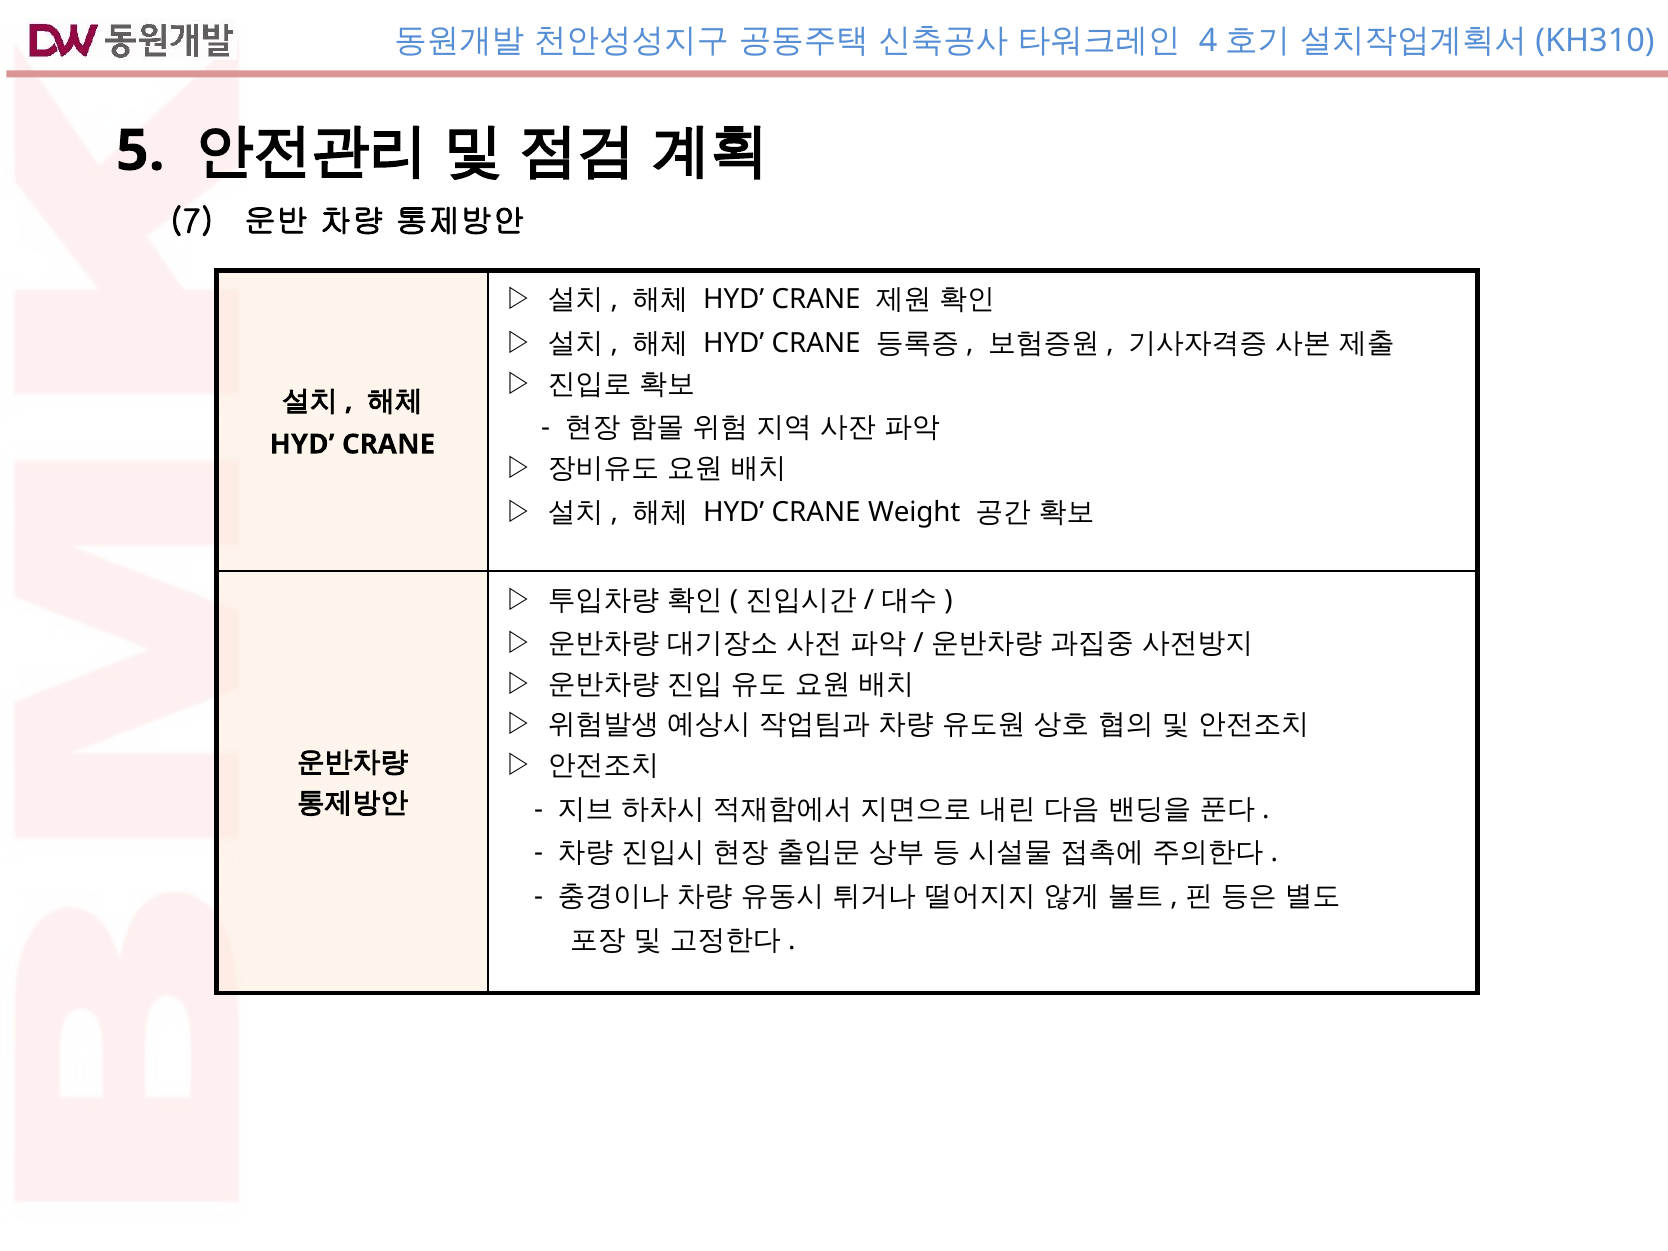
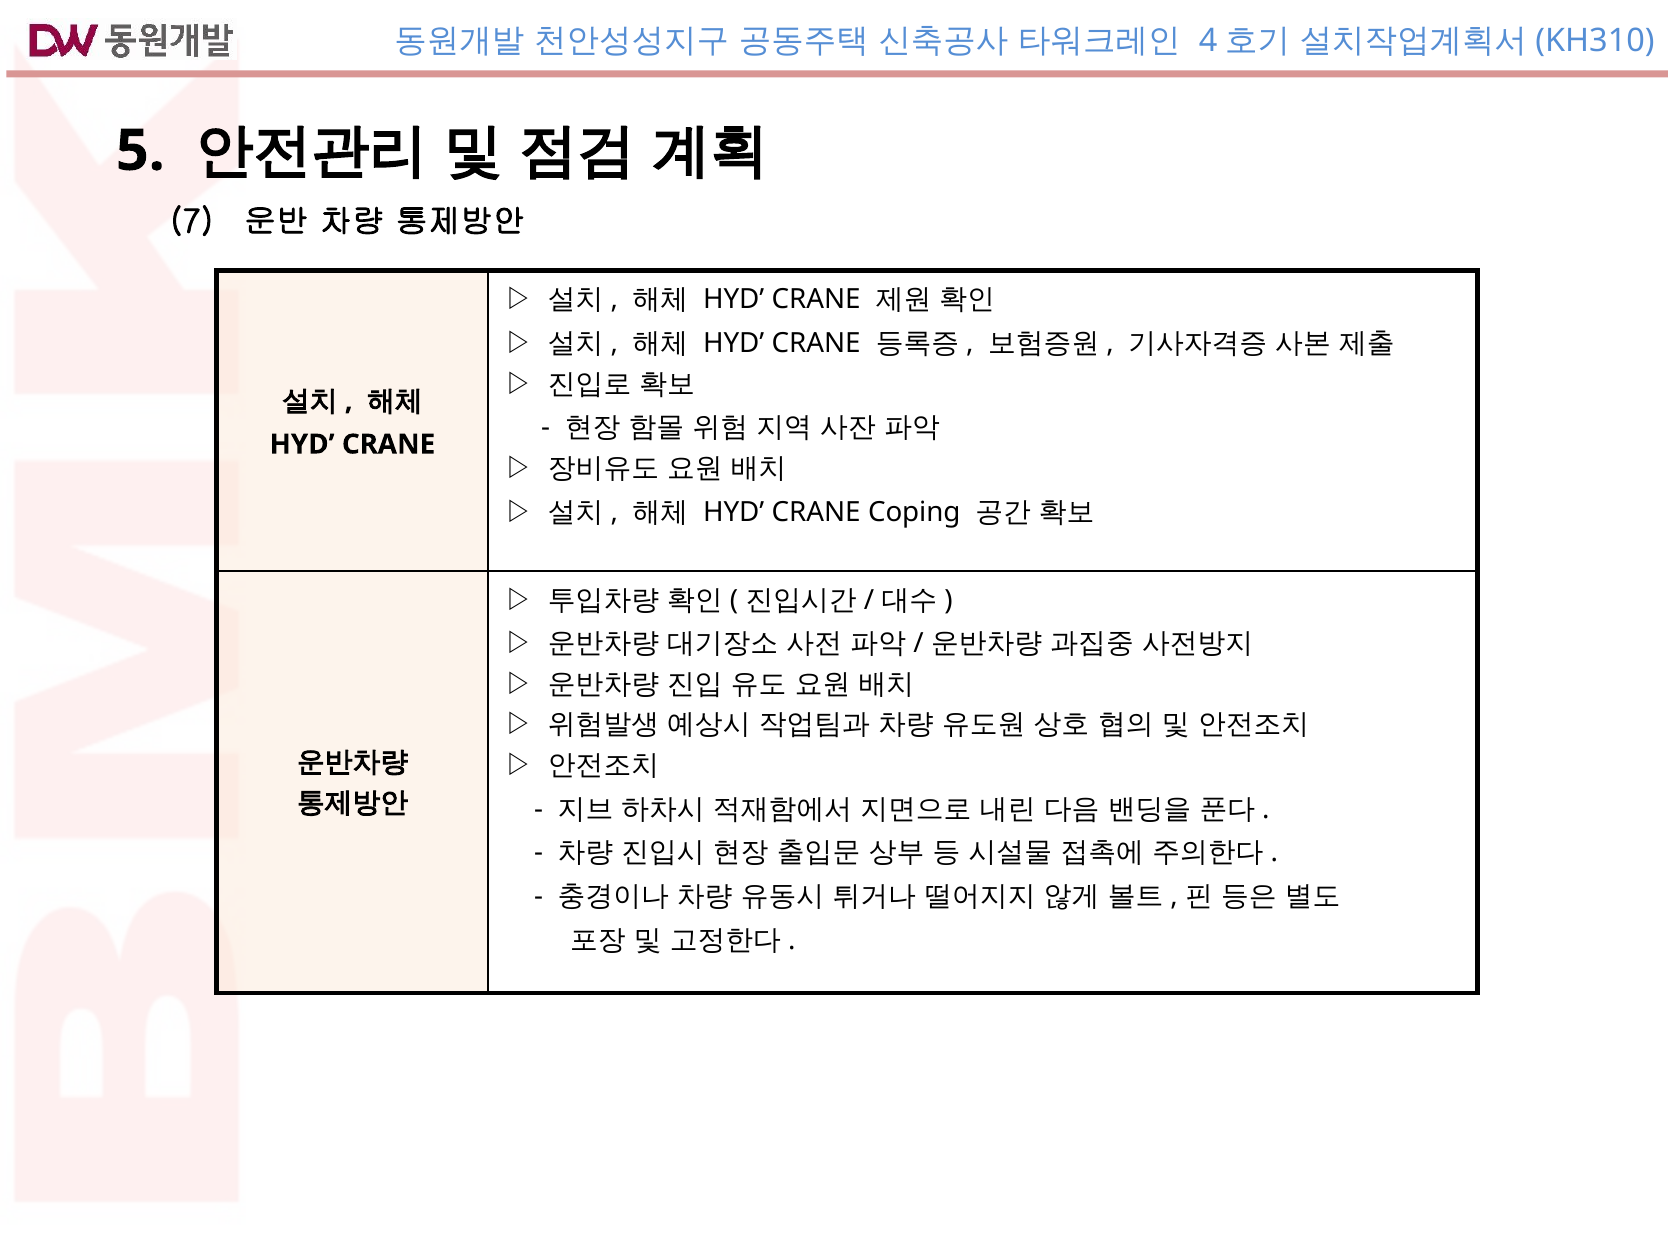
Weight: Weight -> Coping
